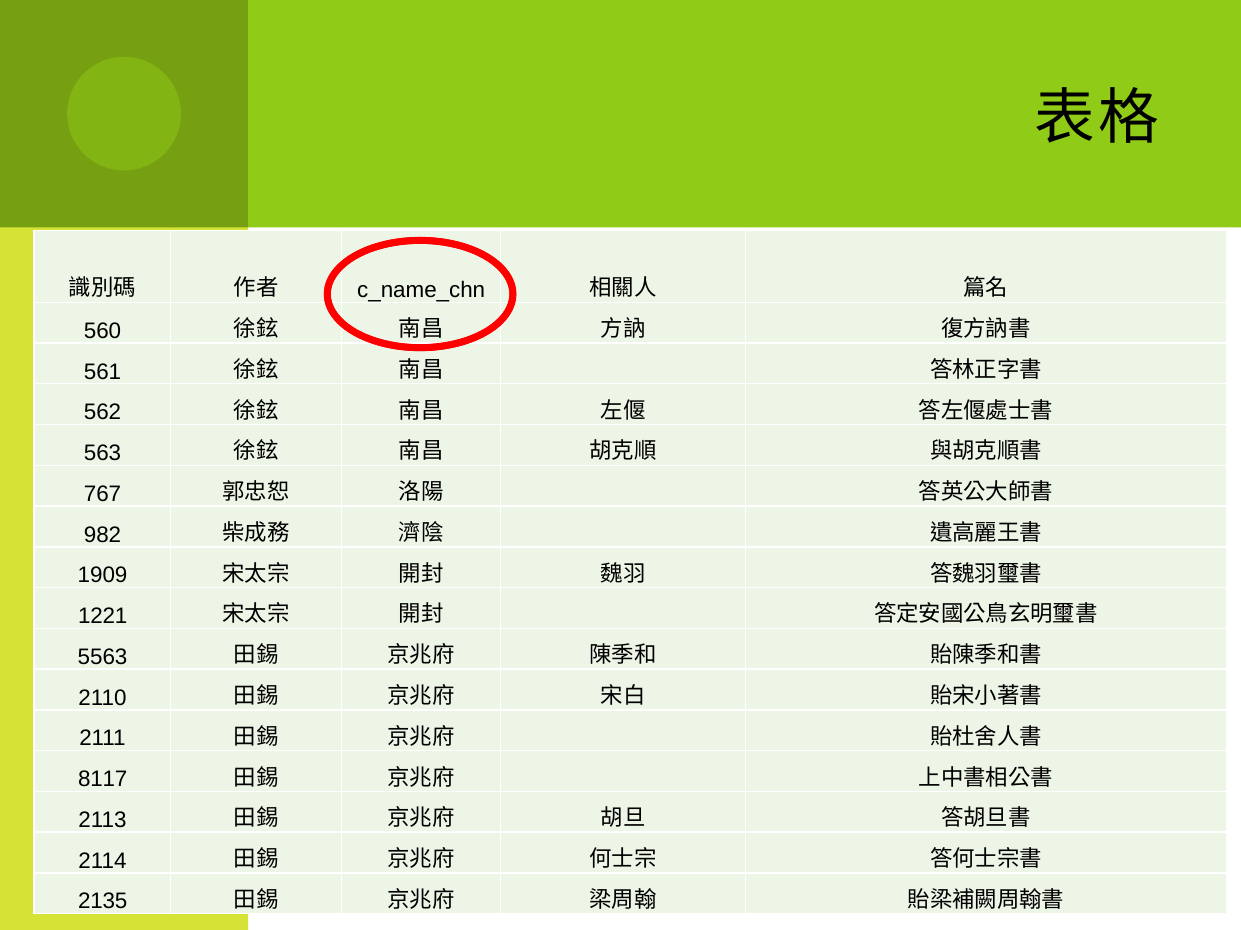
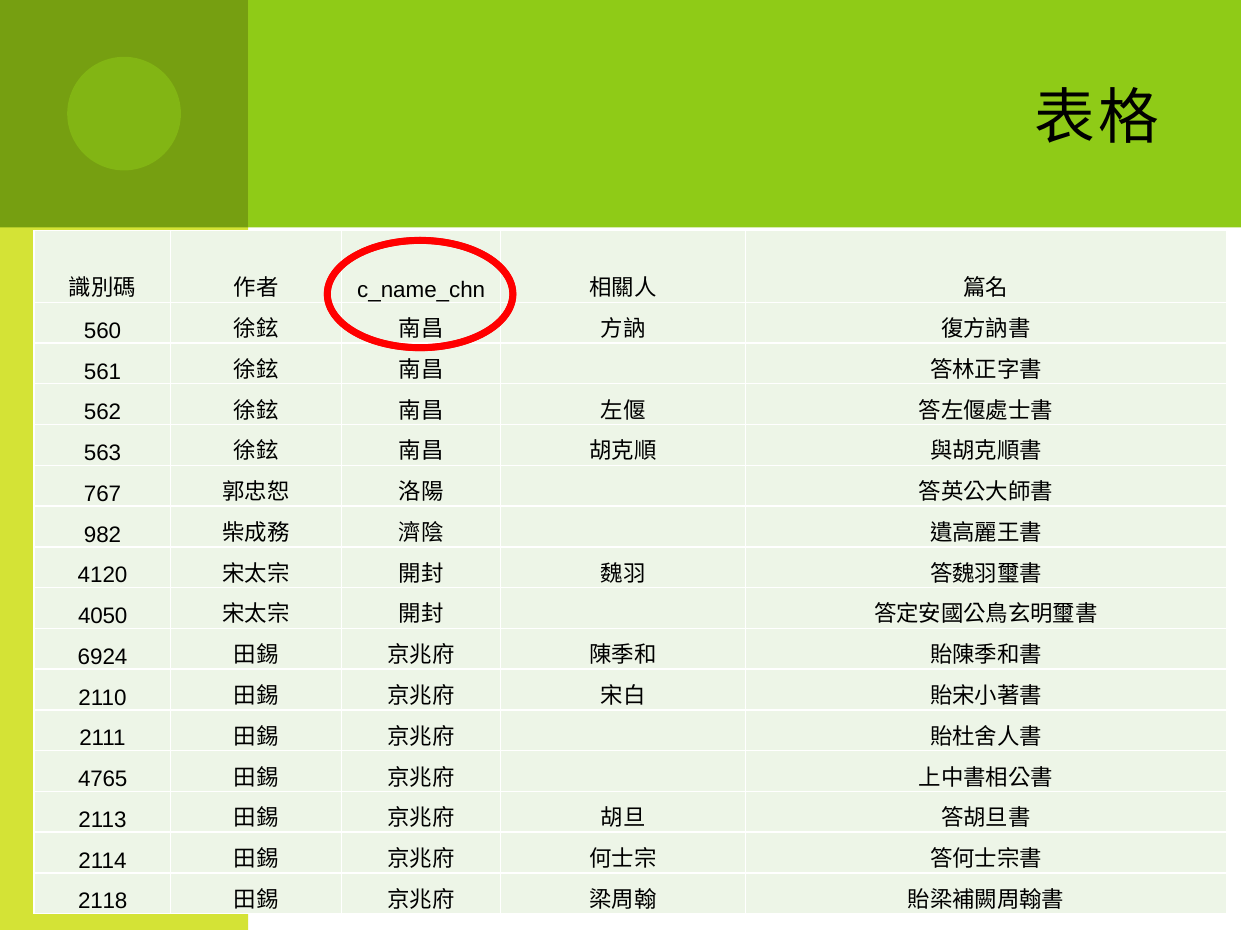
1909: 1909 -> 4120
1221: 1221 -> 4050
5563: 5563 -> 6924
8117: 8117 -> 4765
2135: 2135 -> 2118
